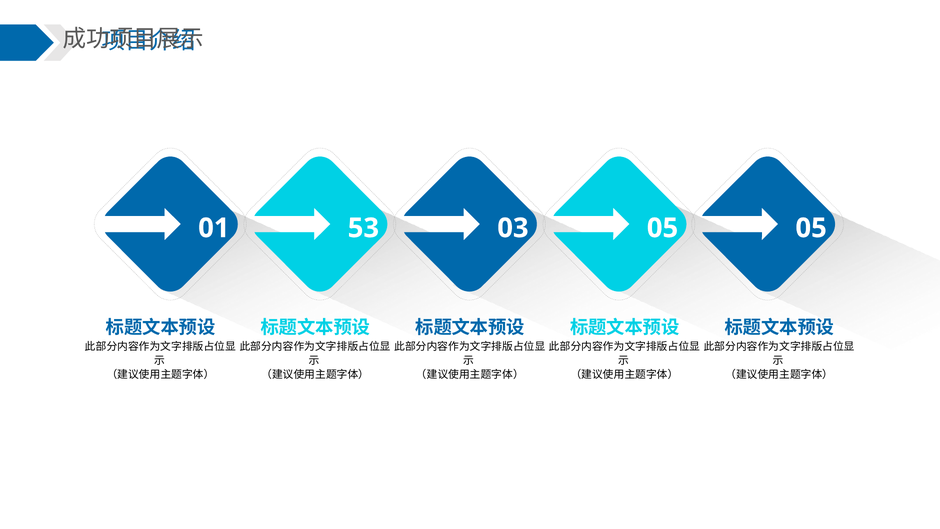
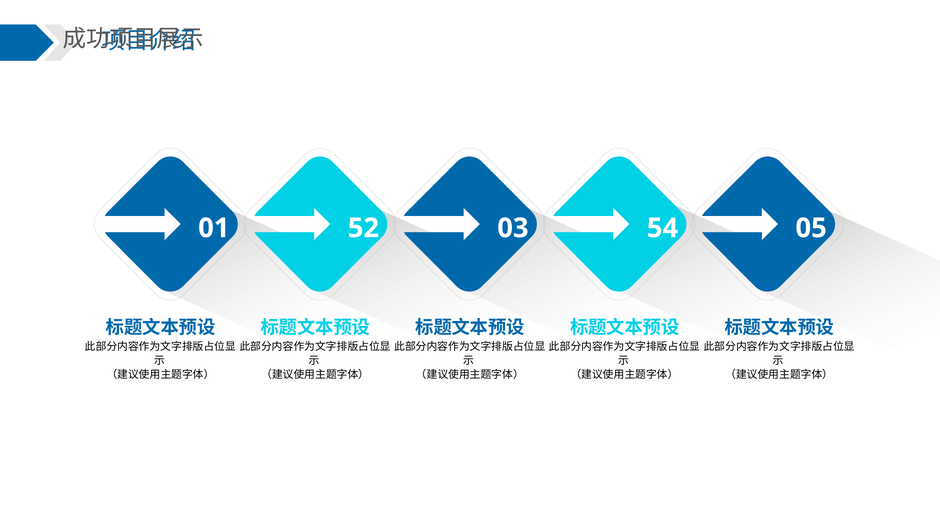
53: 53 -> 52
03 05: 05 -> 54
